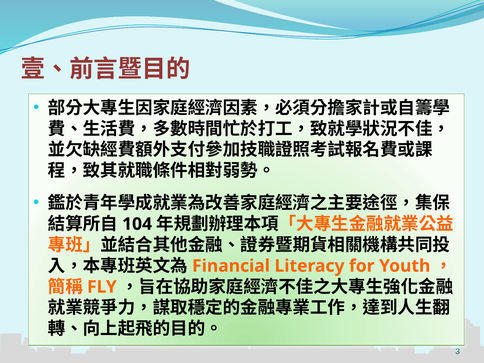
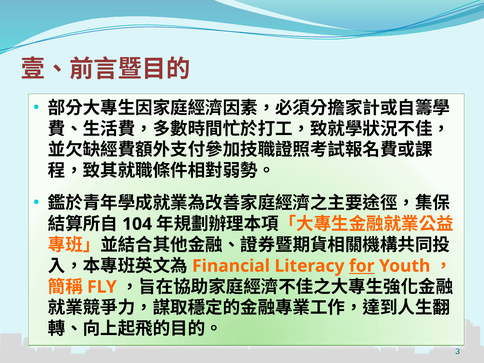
for underline: none -> present
